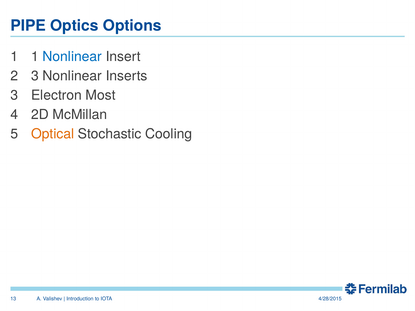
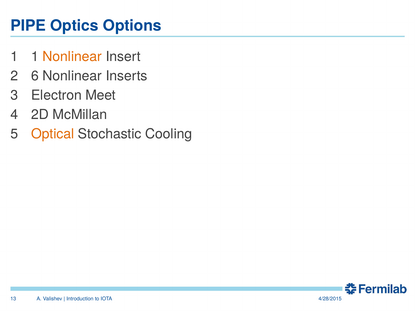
Nonlinear at (72, 57) colour: blue -> orange
2 3: 3 -> 6
Most: Most -> Meet
